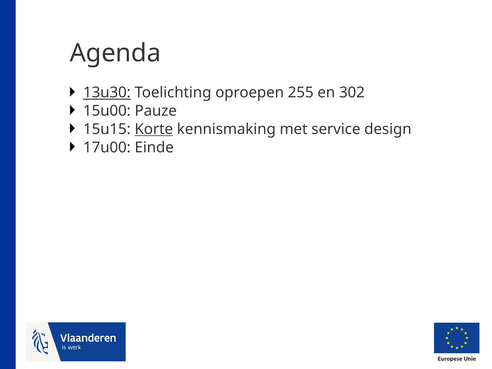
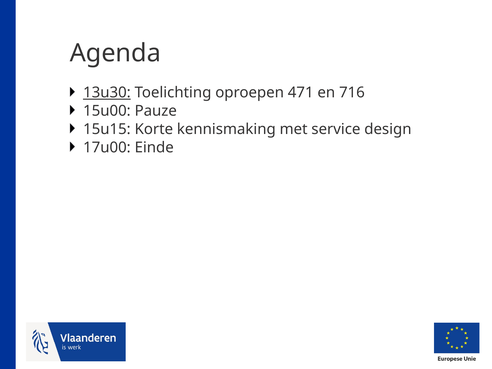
255: 255 -> 471
302: 302 -> 716
Korte underline: present -> none
